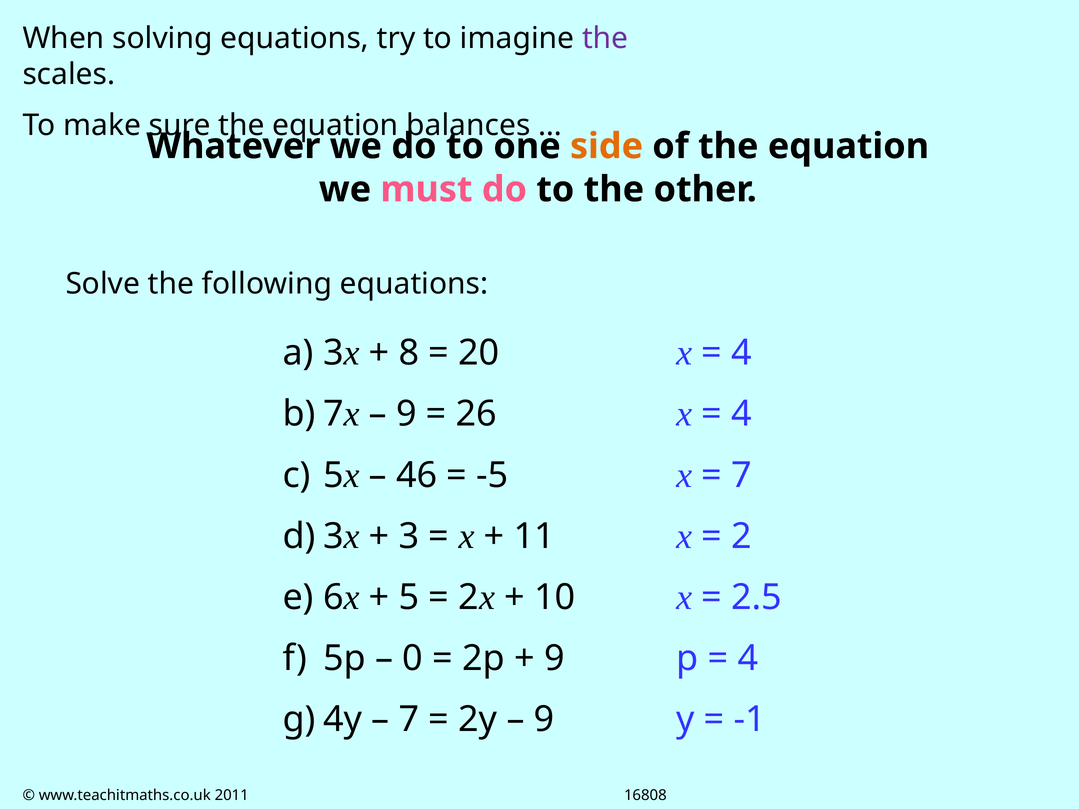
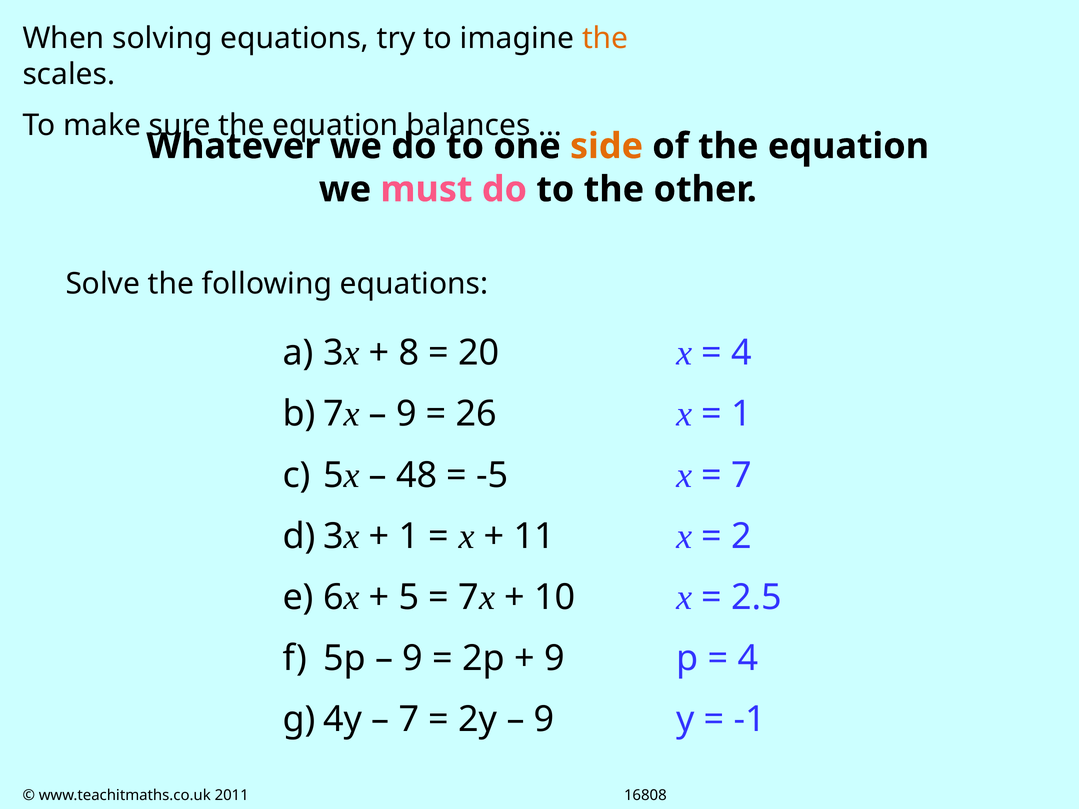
the at (605, 38) colour: purple -> orange
4 at (742, 414): 4 -> 1
46: 46 -> 48
3 at (409, 536): 3 -> 1
2 at (469, 598): 2 -> 7
0 at (413, 659): 0 -> 9
